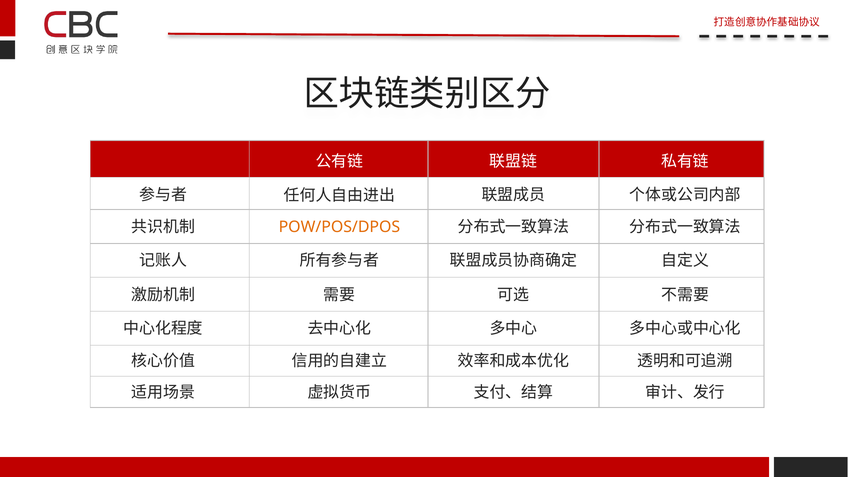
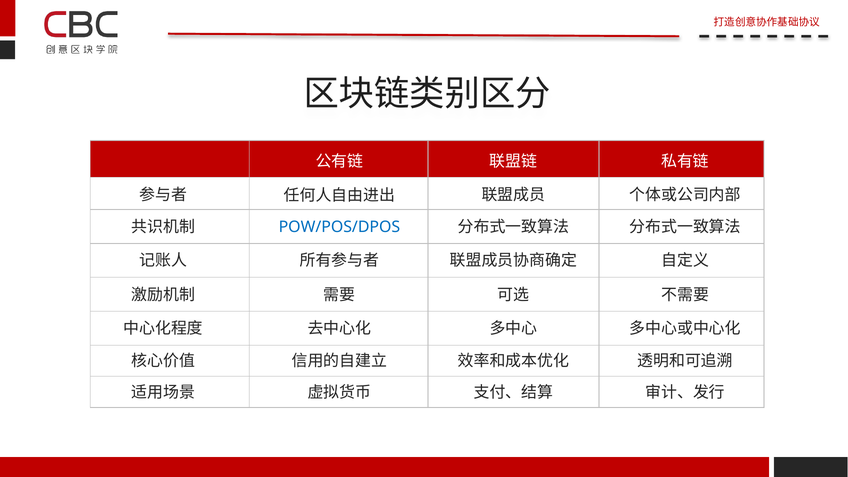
POW/POS/DPOS colour: orange -> blue
